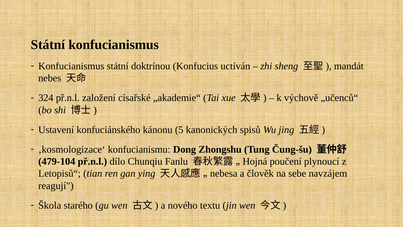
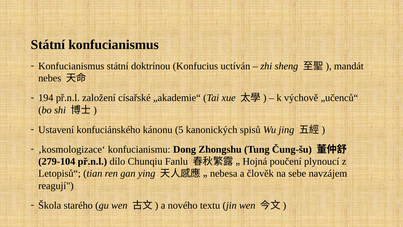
324: 324 -> 194
479-104: 479-104 -> 279-104
